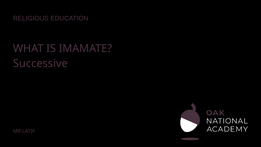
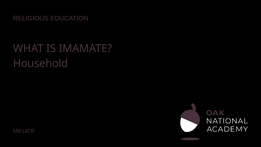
Successive: Successive -> Household
